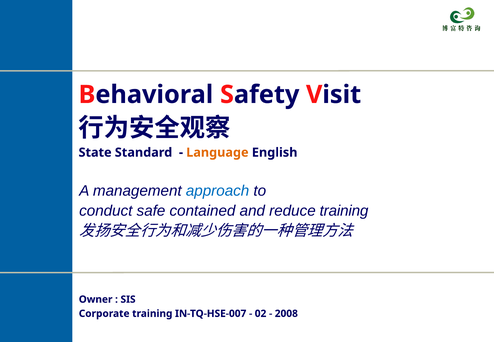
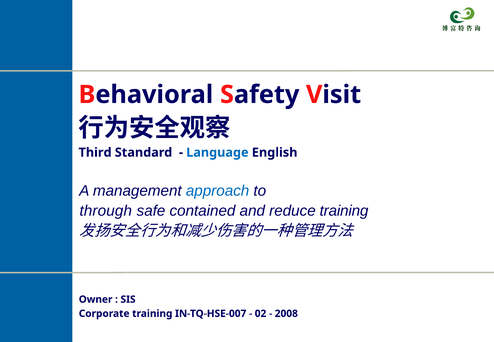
State: State -> Third
Language colour: orange -> blue
conduct: conduct -> through
